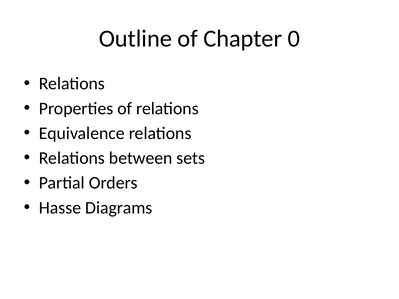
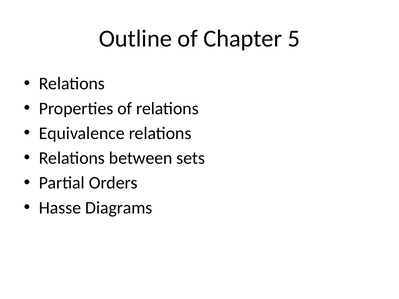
0: 0 -> 5
